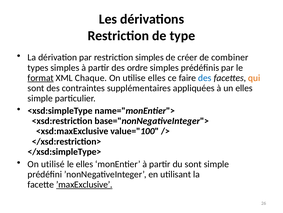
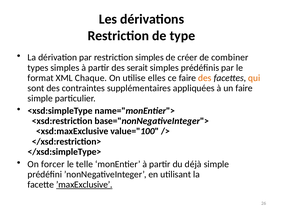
ordre: ordre -> serait
format underline: present -> none
des at (205, 78) colour: blue -> orange
un elles: elles -> faire
utilisé: utilisé -> forcer
le elles: elles -> telle
du sont: sont -> déjà
